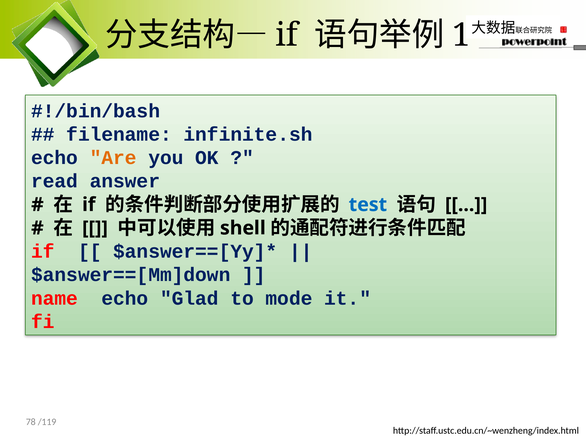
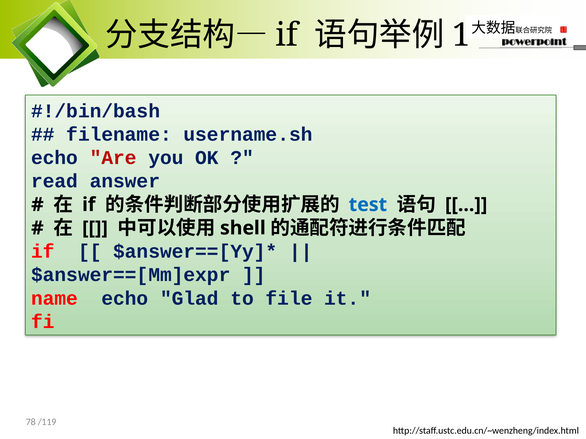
infinite.sh: infinite.sh -> username.sh
Are colour: orange -> red
$answer==[Mm]down: $answer==[Mm]down -> $answer==[Mm]expr
mode: mode -> file
